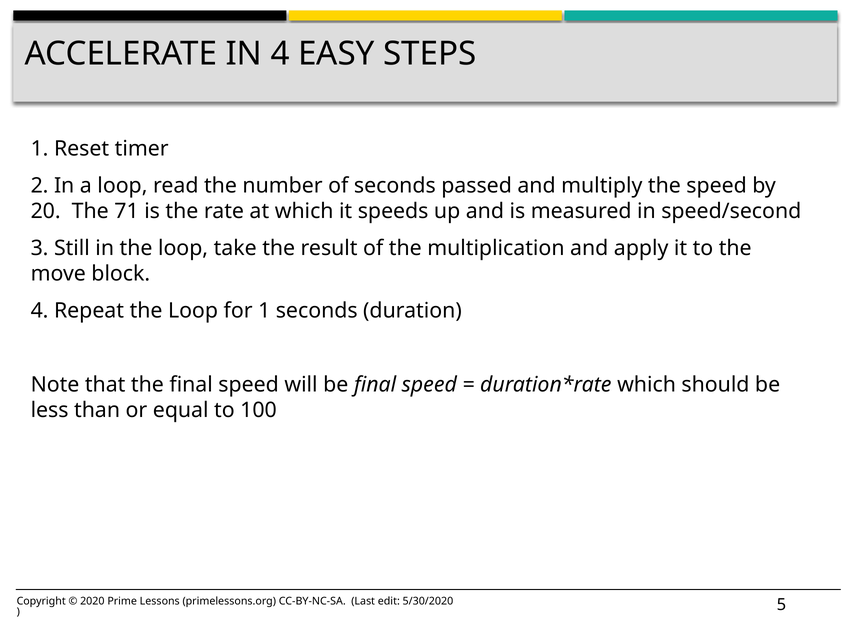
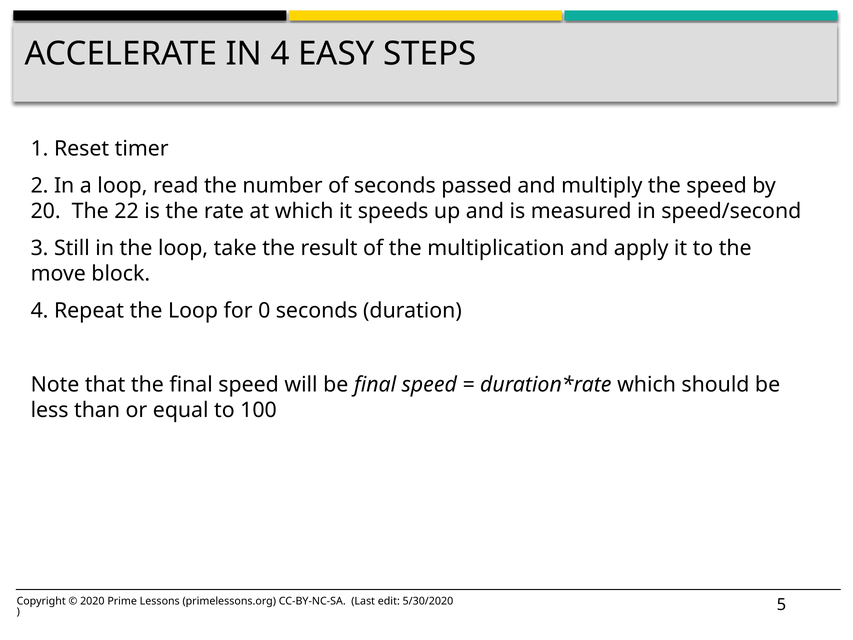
71: 71 -> 22
for 1: 1 -> 0
